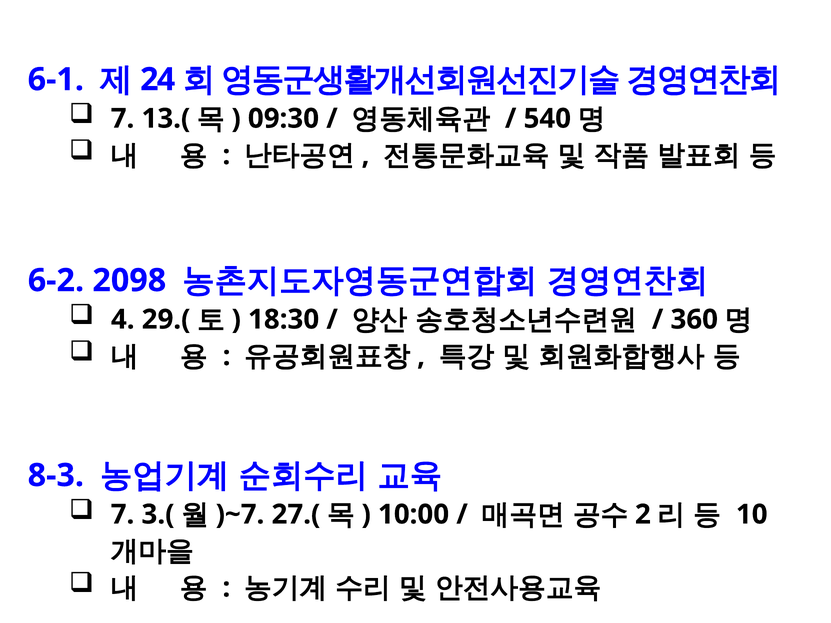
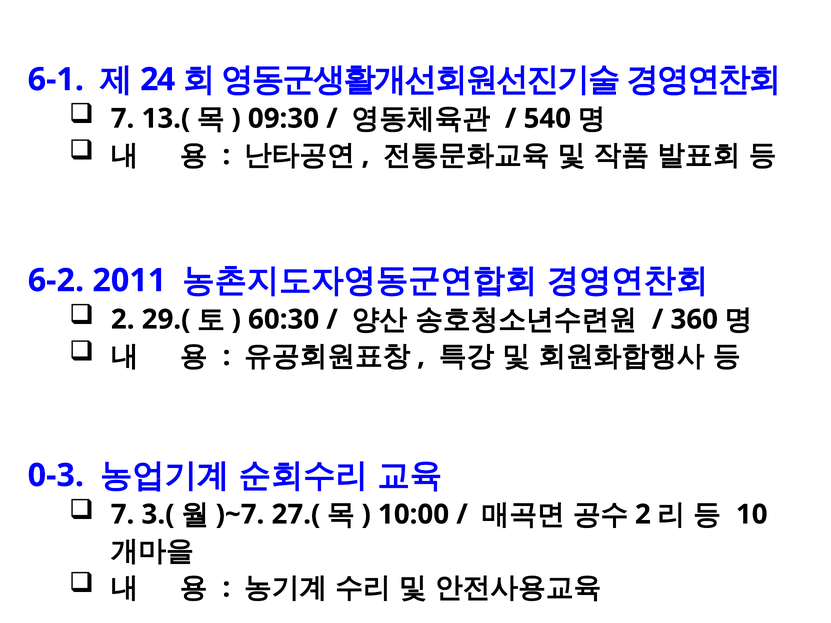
2098: 2098 -> 2011
4 at (123, 320): 4 -> 2
18:30: 18:30 -> 60:30
8-3: 8-3 -> 0-3
